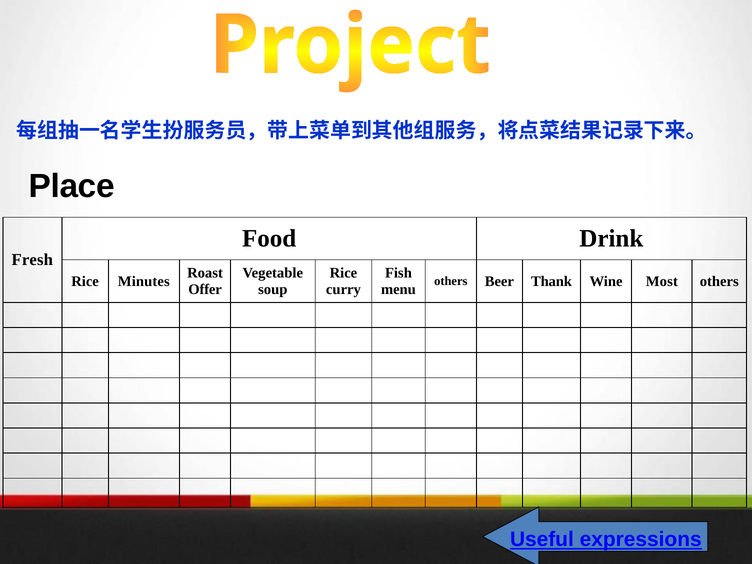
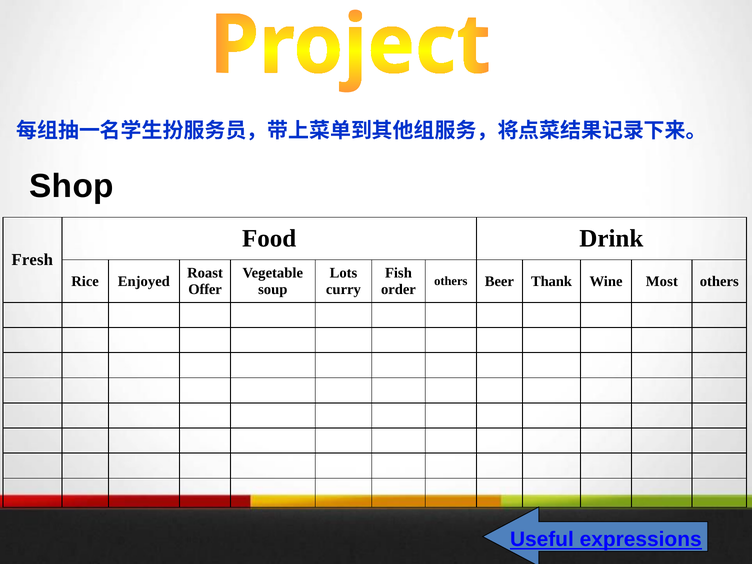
Place: Place -> Shop
Rice at (343, 273): Rice -> Lots
Minutes: Minutes -> Enjoyed
menu: menu -> order
